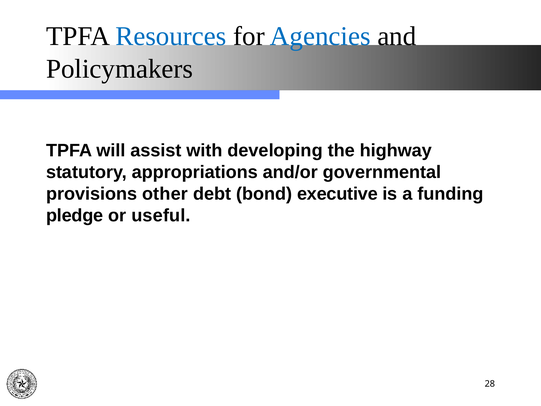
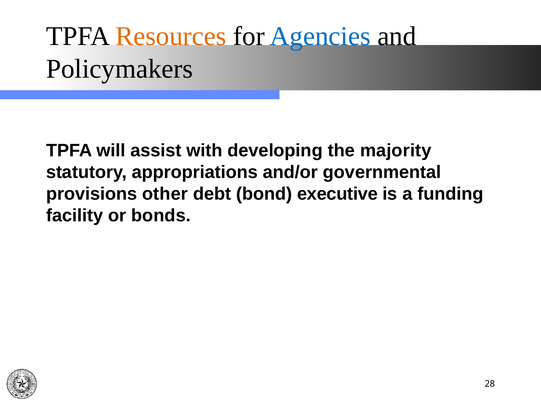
Resources colour: blue -> orange
highway: highway -> majority
pledge: pledge -> facility
useful: useful -> bonds
